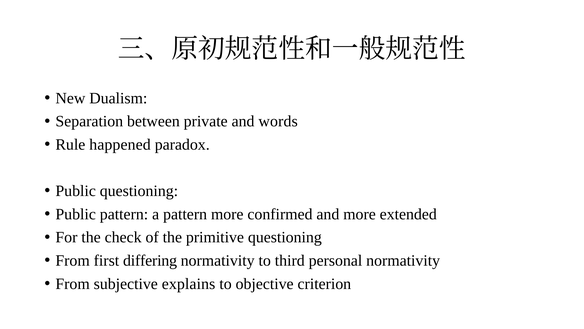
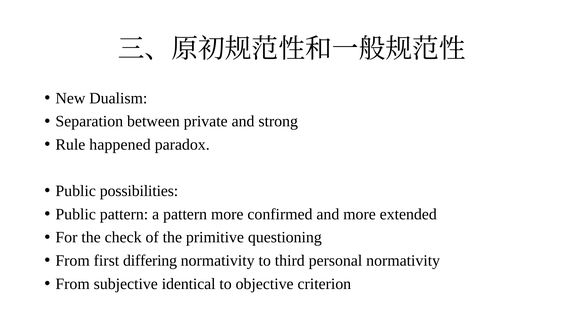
words: words -> strong
Public questioning: questioning -> possibilities
explains: explains -> identical
